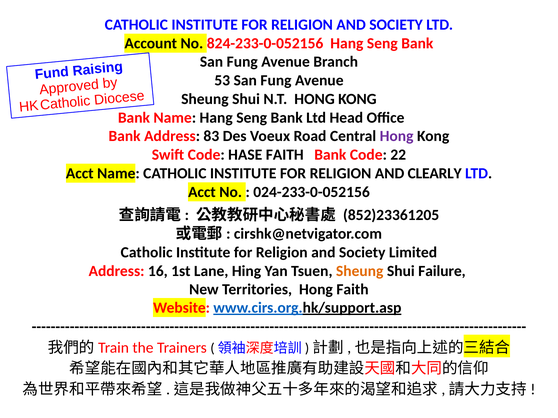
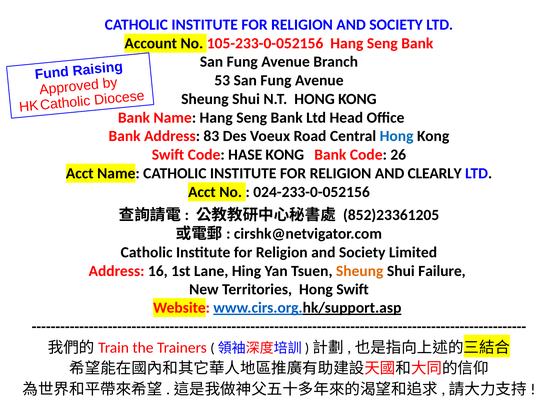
824-233-0-052156: 824-233-0-052156 -> 105-233-0-052156
Hong at (397, 136) colour: purple -> blue
HASE FAITH: FAITH -> KONG
22: 22 -> 26
Hong Faith: Faith -> Swift
